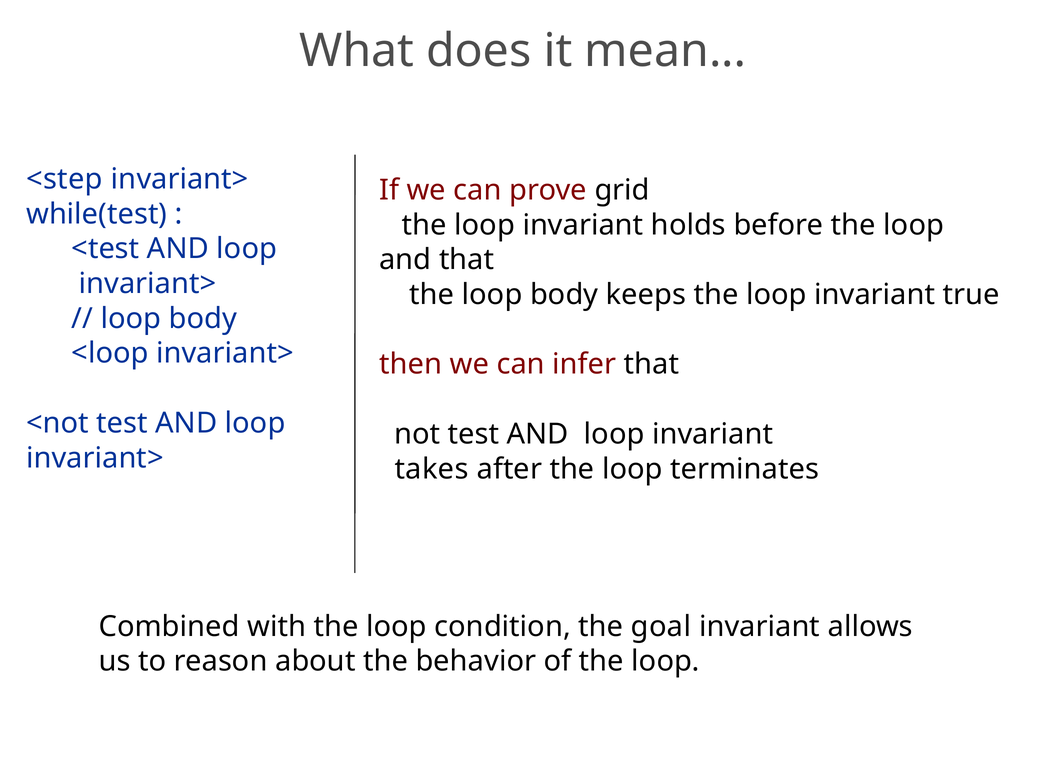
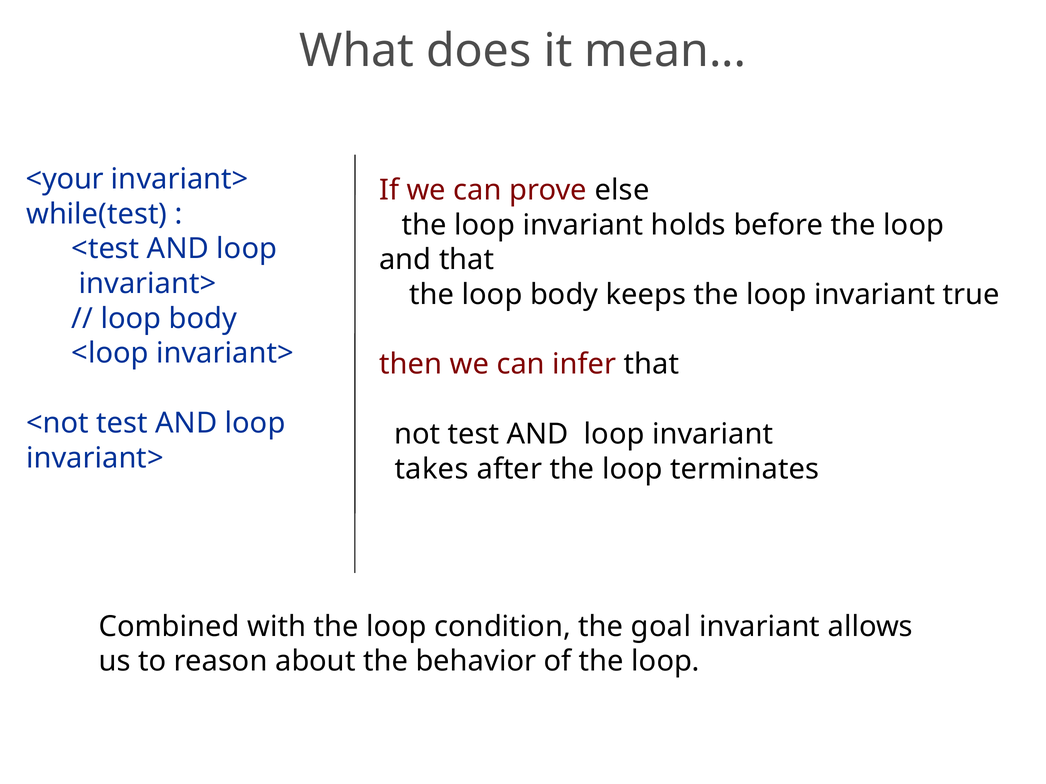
<step: <step -> <your
grid: grid -> else
